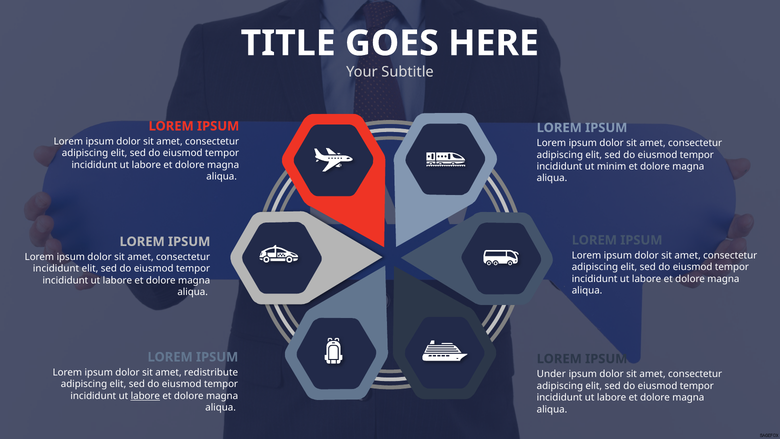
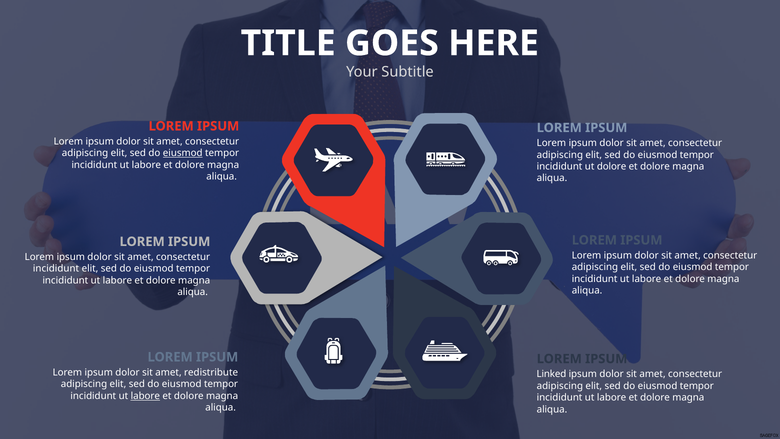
eiusmod at (183, 153) underline: none -> present
ut minim: minim -> dolore
Under: Under -> Linked
